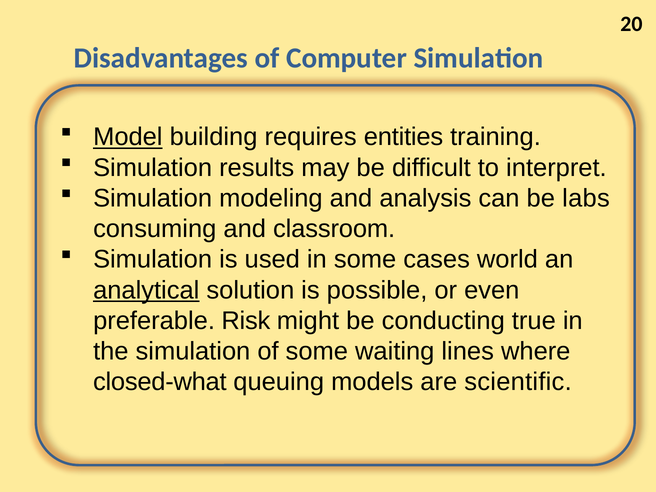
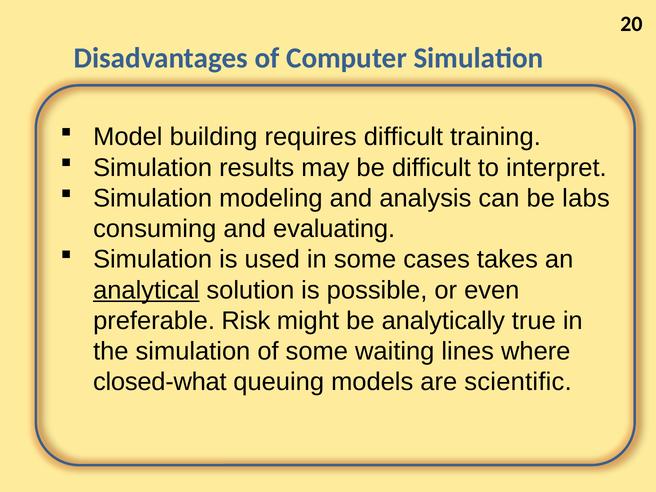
Model underline: present -> none
requires entities: entities -> difficult
classroom: classroom -> evaluating
world: world -> takes
conducting: conducting -> analytically
